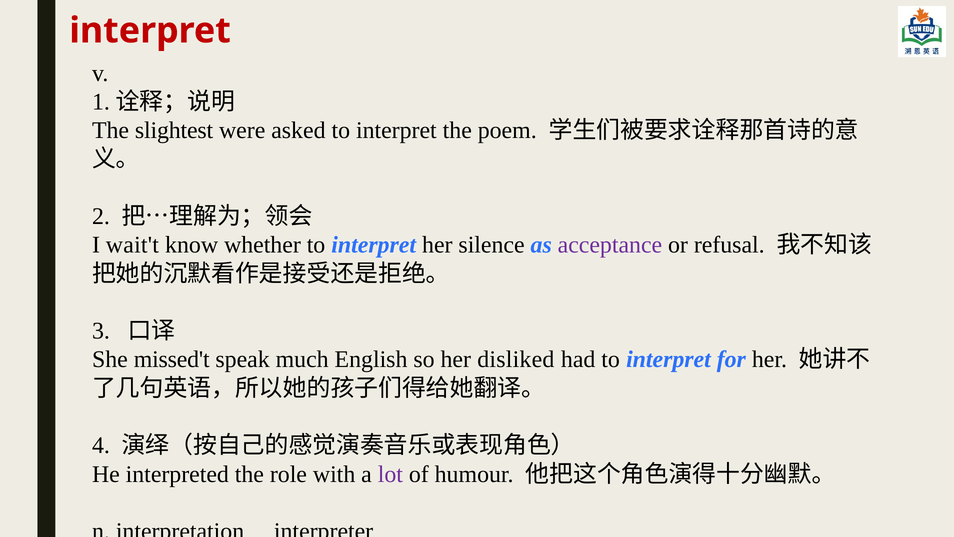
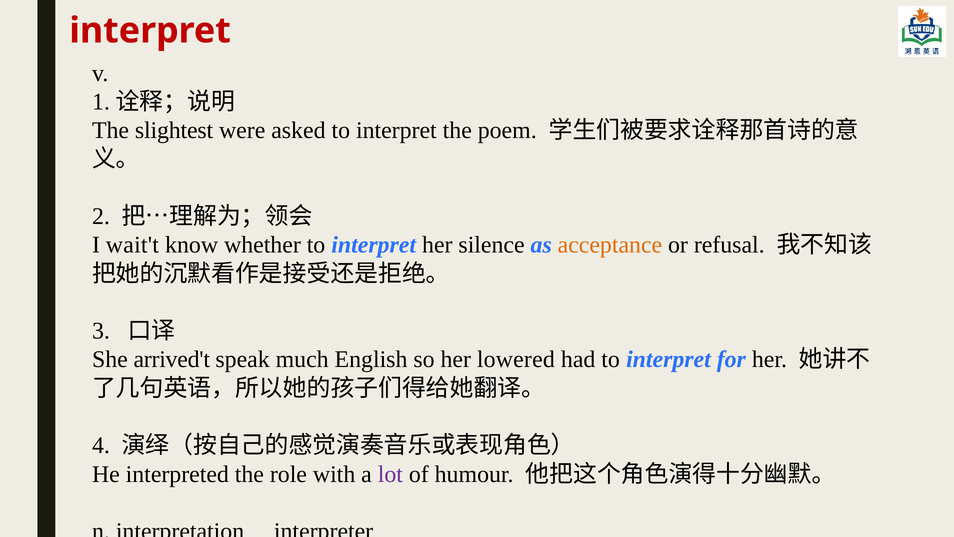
acceptance colour: purple -> orange
missed't: missed't -> arrived't
disliked: disliked -> lowered
